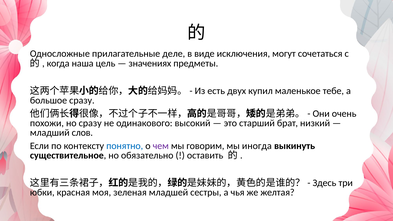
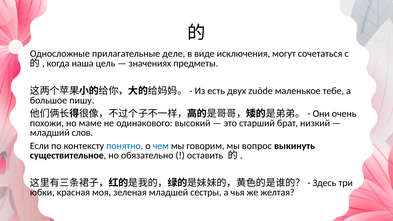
купил: купил -> zuòde
большое сразу: сразу -> пишу
но сразу: сразу -> маме
чем colour: purple -> blue
иногда: иногда -> вопрос
